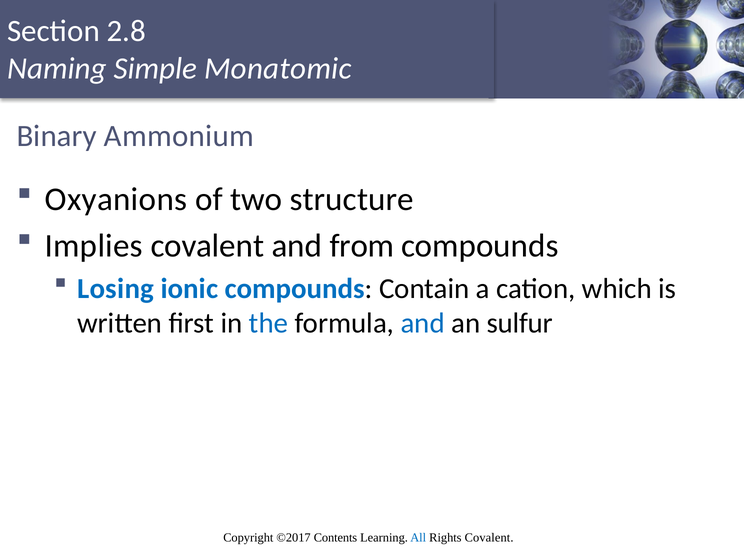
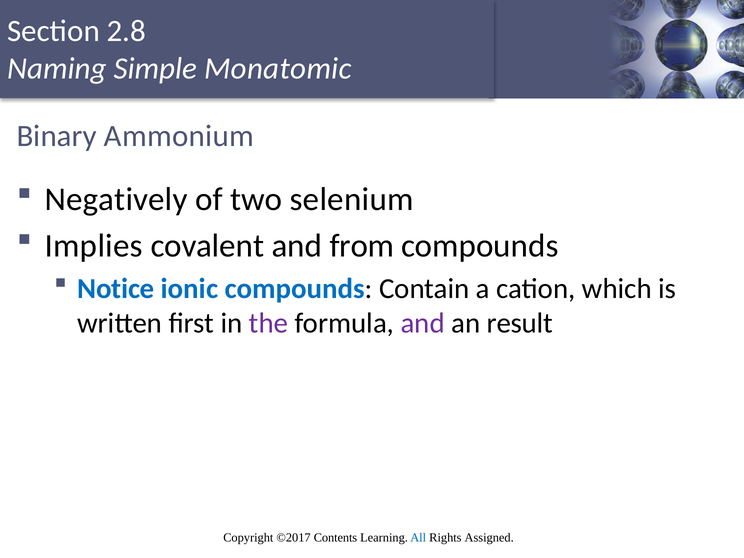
Oxyanions: Oxyanions -> Negatively
structure: structure -> selenium
Losing: Losing -> Notice
the colour: blue -> purple
and at (423, 323) colour: blue -> purple
sulfur: sulfur -> result
Rights Covalent: Covalent -> Assigned
